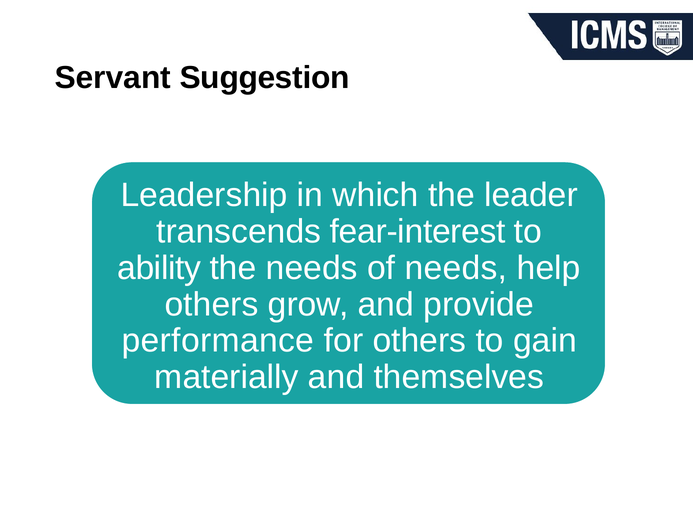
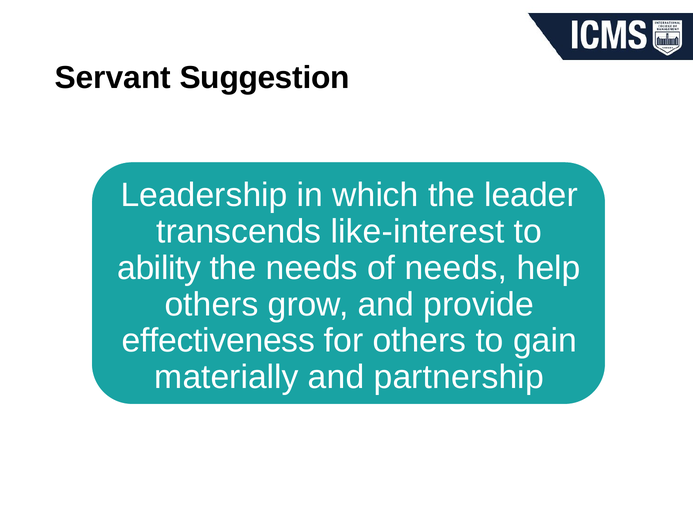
fear-interest: fear-interest -> like-interest
performance: performance -> effectiveness
themselves: themselves -> partnership
